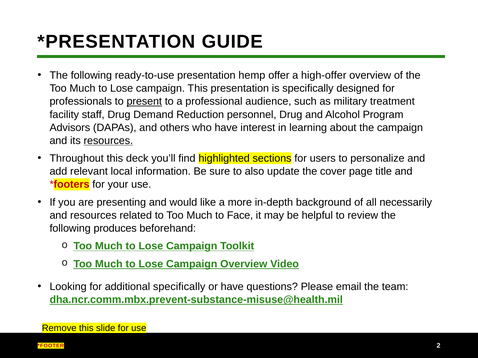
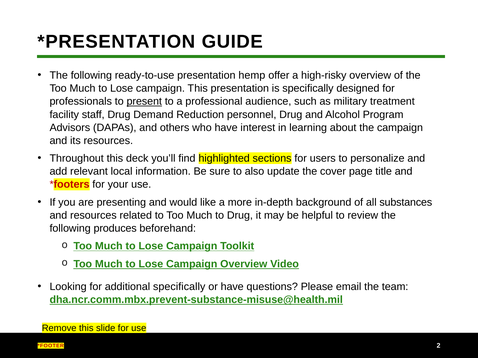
high-offer: high-offer -> high-risky
resources at (108, 141) underline: present -> none
necessarily: necessarily -> substances
to Face: Face -> Drug
